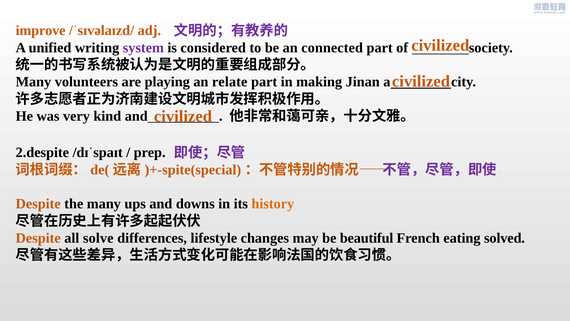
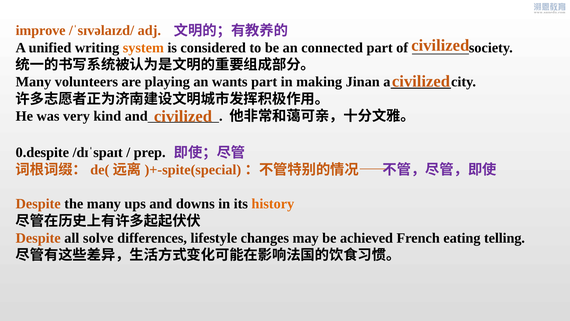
system colour: purple -> orange
relate: relate -> wants
2.despite: 2.despite -> 0.despite
beautiful: beautiful -> achieved
solved: solved -> telling
